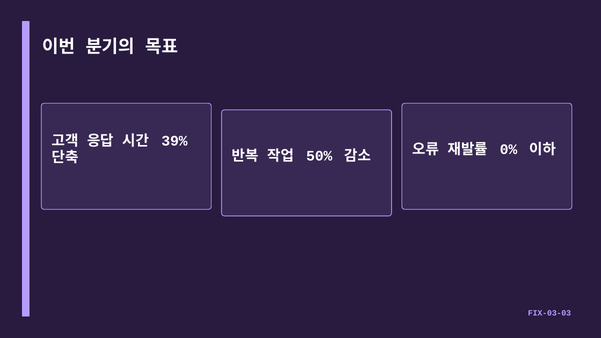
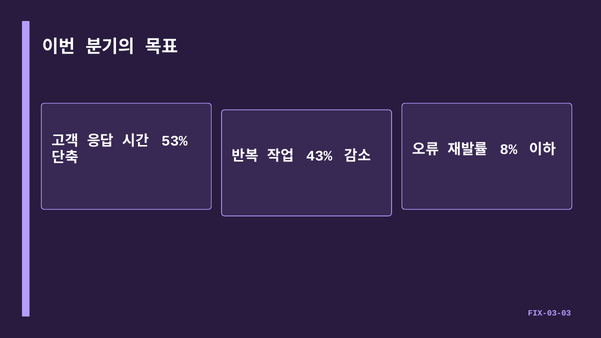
39%: 39% -> 53%
50%: 50% -> 43%
0%: 0% -> 8%
